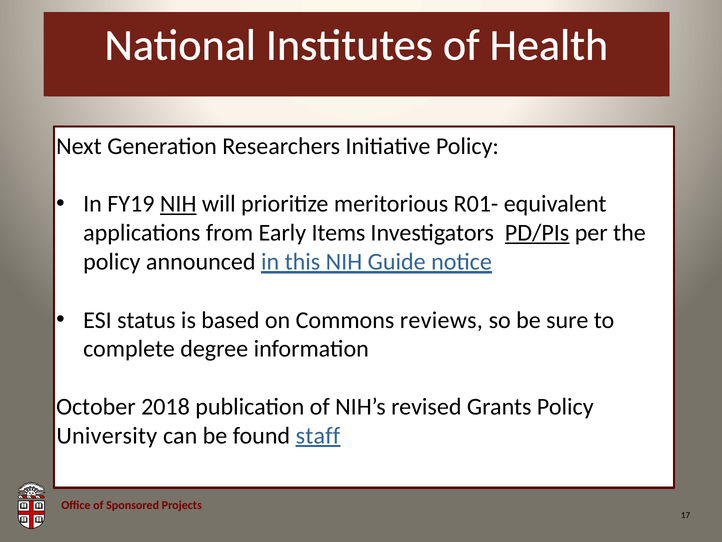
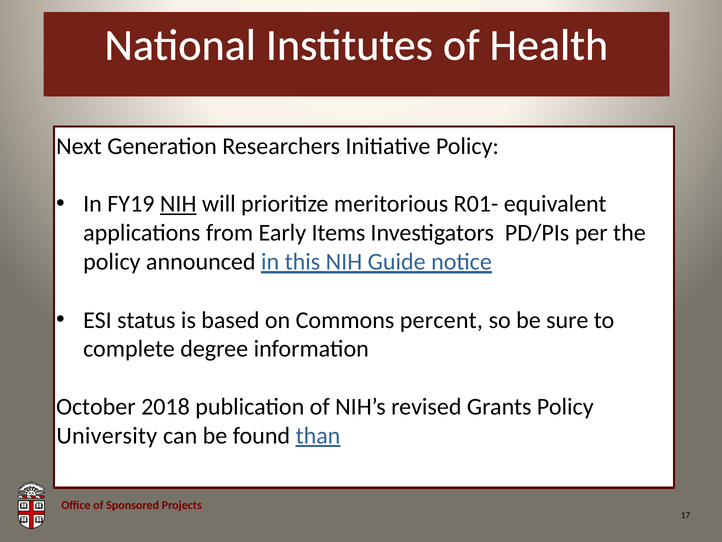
PD/PIs underline: present -> none
reviews: reviews -> percent
staff: staff -> than
